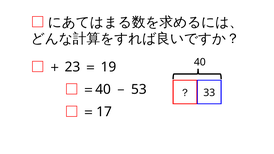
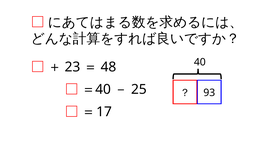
19: 19 -> 48
33: 33 -> 93
53: 53 -> 25
